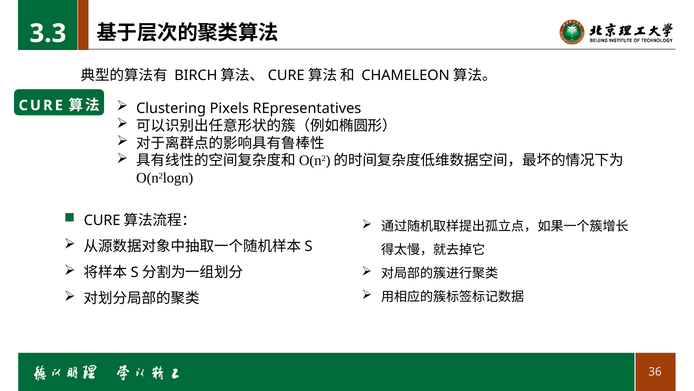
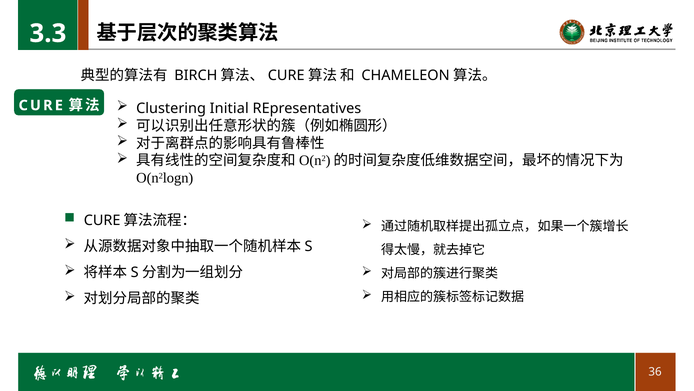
Pixels: Pixels -> Initial
